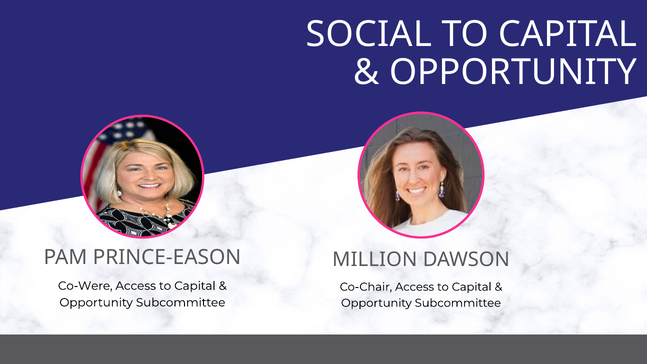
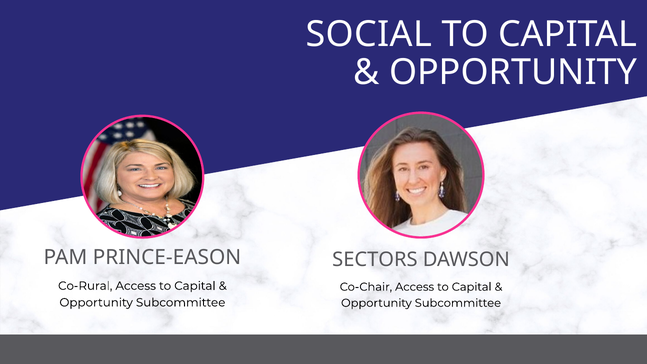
MILLION: MILLION -> SECTORS
Co-Were: Co-Were -> Co-Rural
